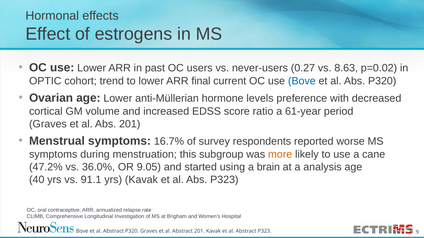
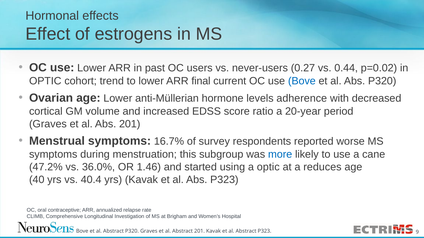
8.63: 8.63 -> 0.44
preference: preference -> adherence
61-year: 61-year -> 20-year
more colour: orange -> blue
9.05: 9.05 -> 1.46
a brain: brain -> optic
analysis: analysis -> reduces
91.1: 91.1 -> 40.4
